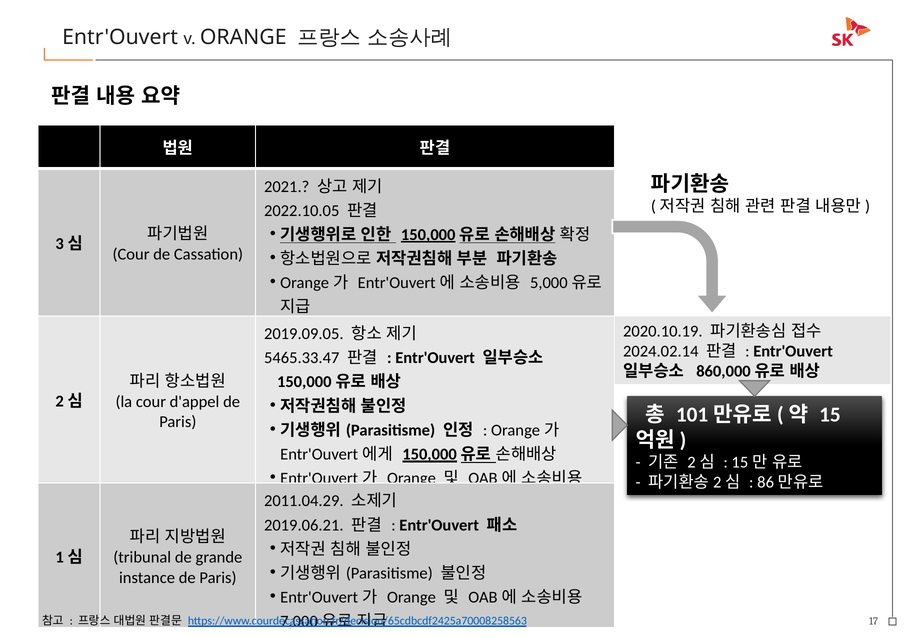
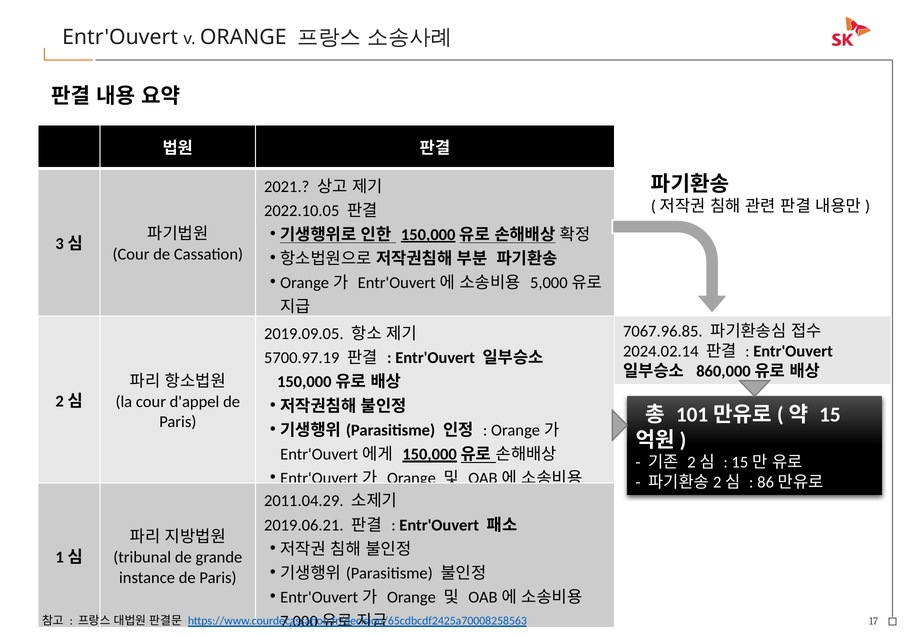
2020.10.19: 2020.10.19 -> 7067.96.85
5465.33.47: 5465.33.47 -> 5700.97.19
